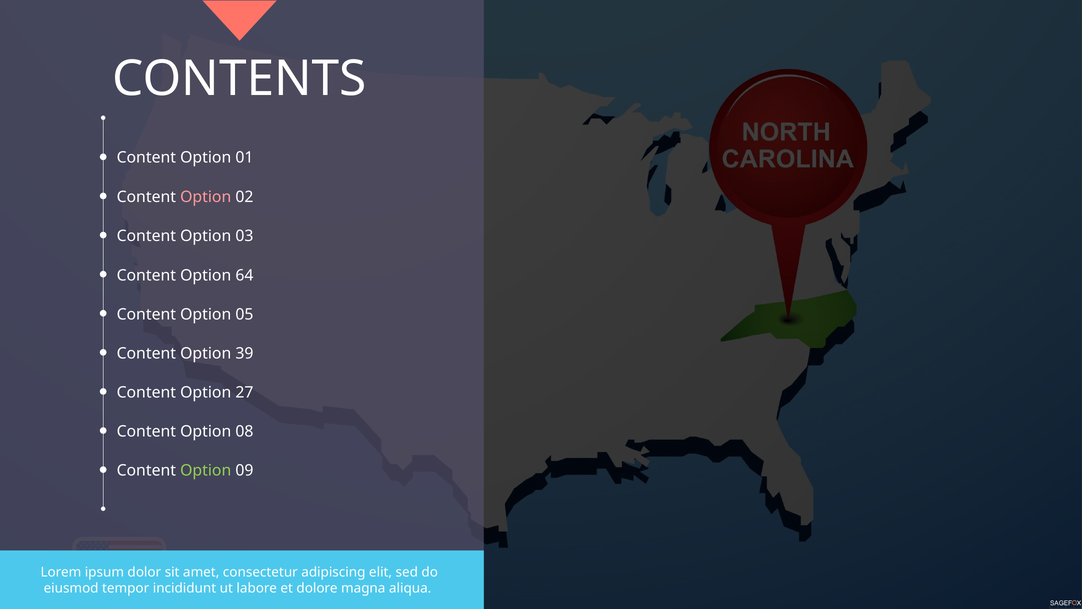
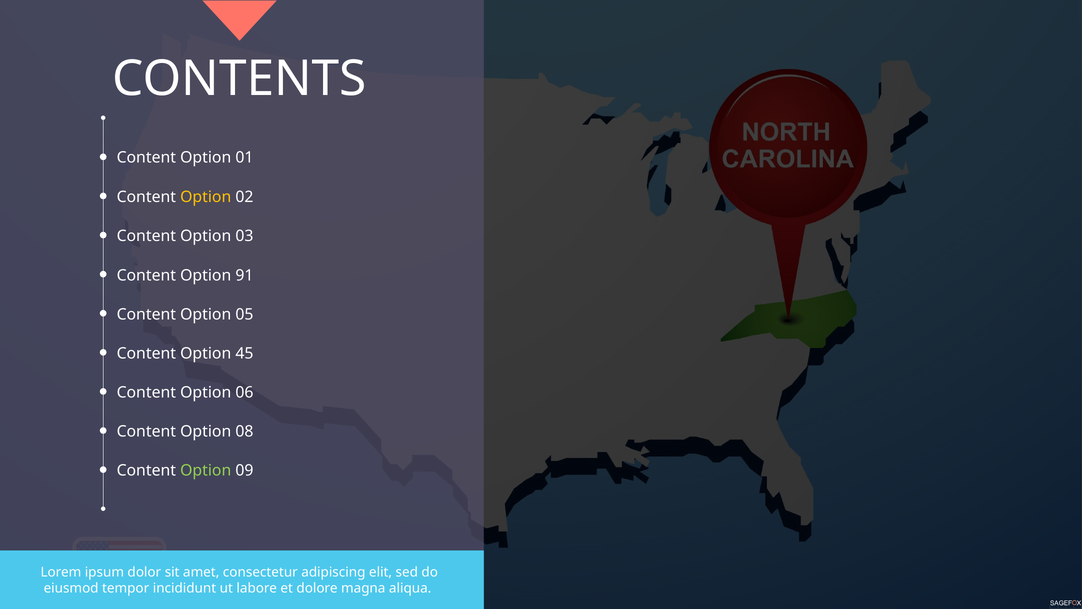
Option at (206, 197) colour: pink -> yellow
64: 64 -> 91
39: 39 -> 45
27: 27 -> 06
